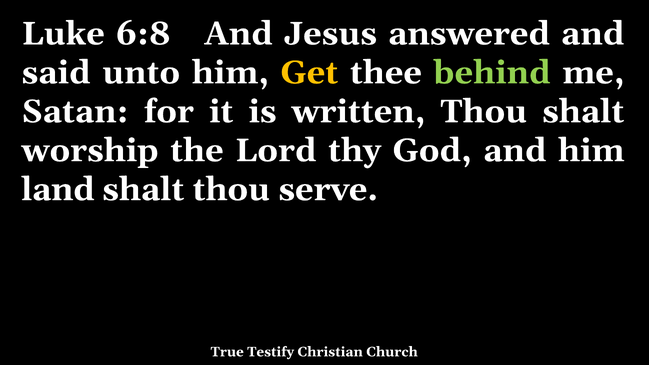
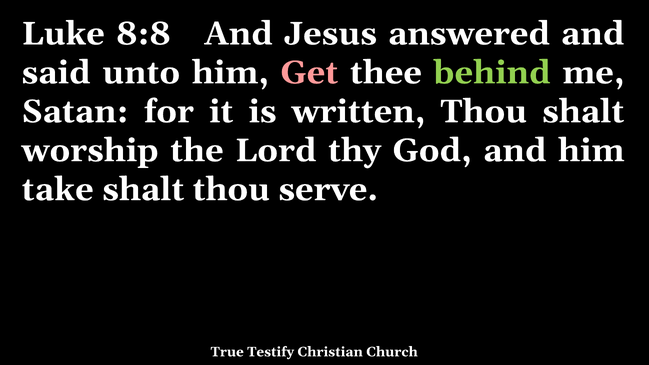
6:8: 6:8 -> 8:8
Get colour: yellow -> pink
land: land -> take
